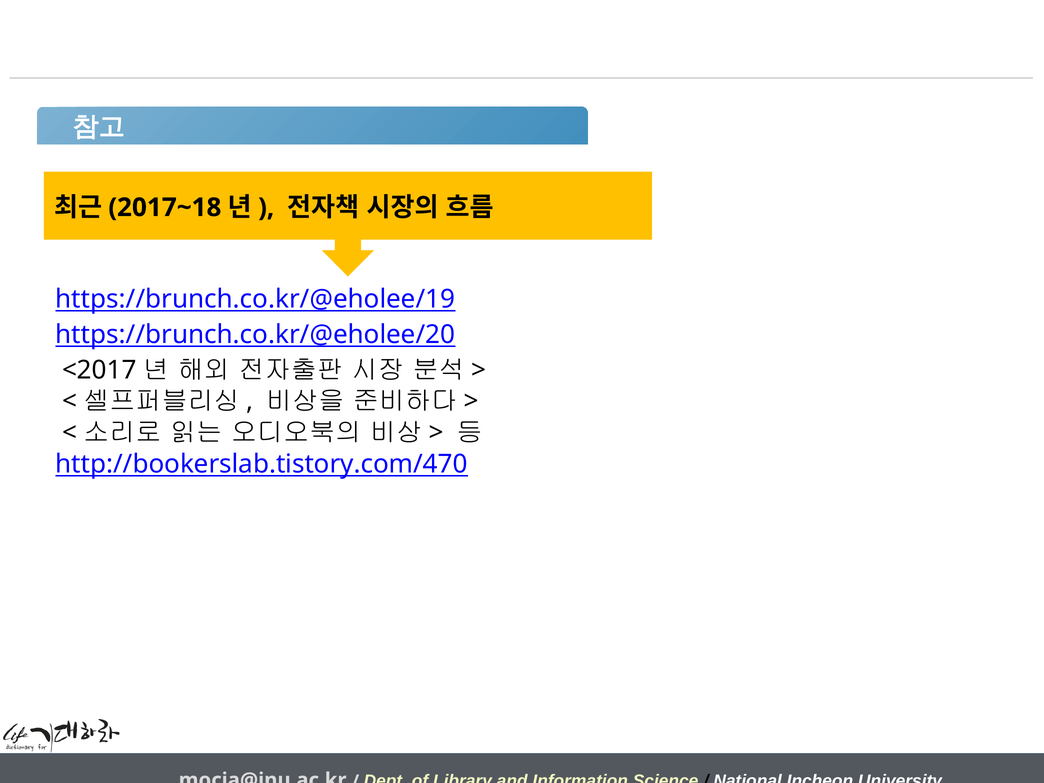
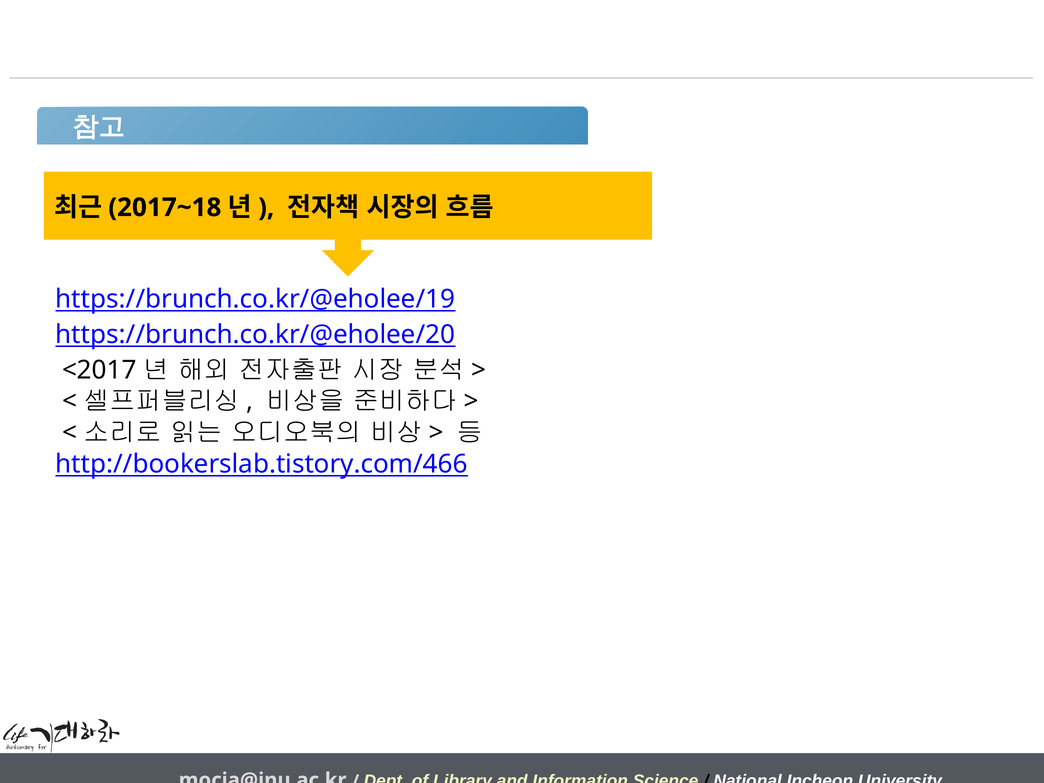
http://bookerslab.tistory.com/470: http://bookerslab.tistory.com/470 -> http://bookerslab.tistory.com/466
